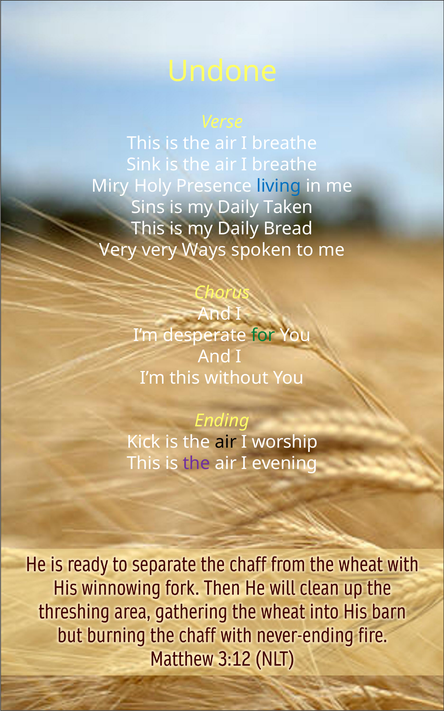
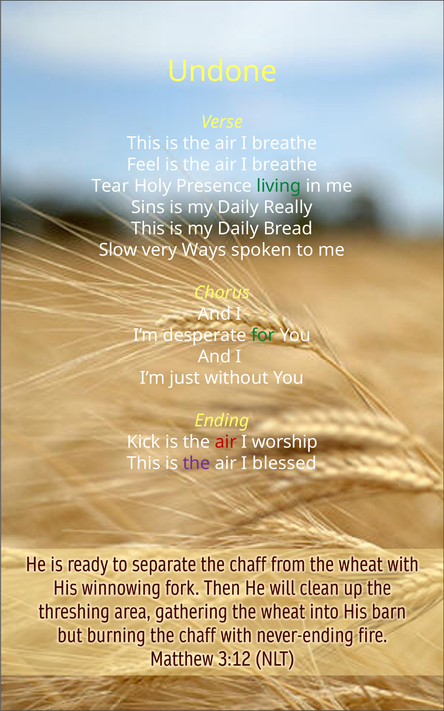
Sink: Sink -> Feel
Miry: Miry -> Tear
living colour: blue -> green
Taken: Taken -> Really
Very at (118, 250): Very -> Slow
I’m this: this -> just
air at (226, 442) colour: black -> red
evening: evening -> blessed
